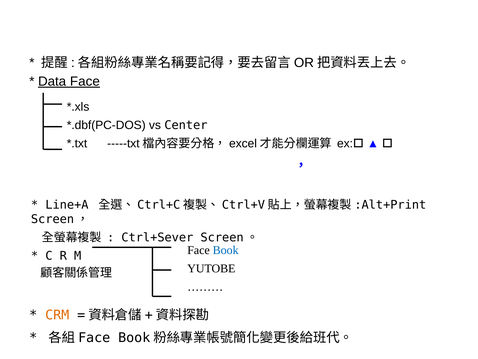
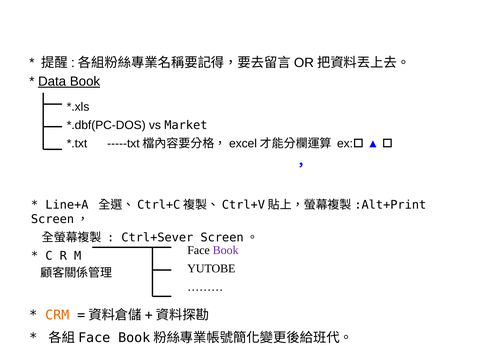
Data Face: Face -> Book
Center: Center -> Market
Book at (226, 250) colour: blue -> purple
